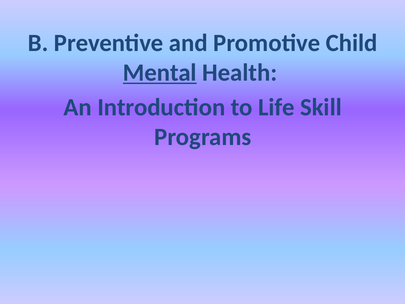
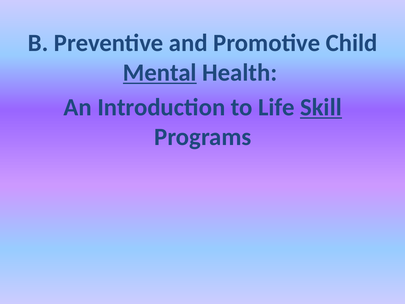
Skill underline: none -> present
